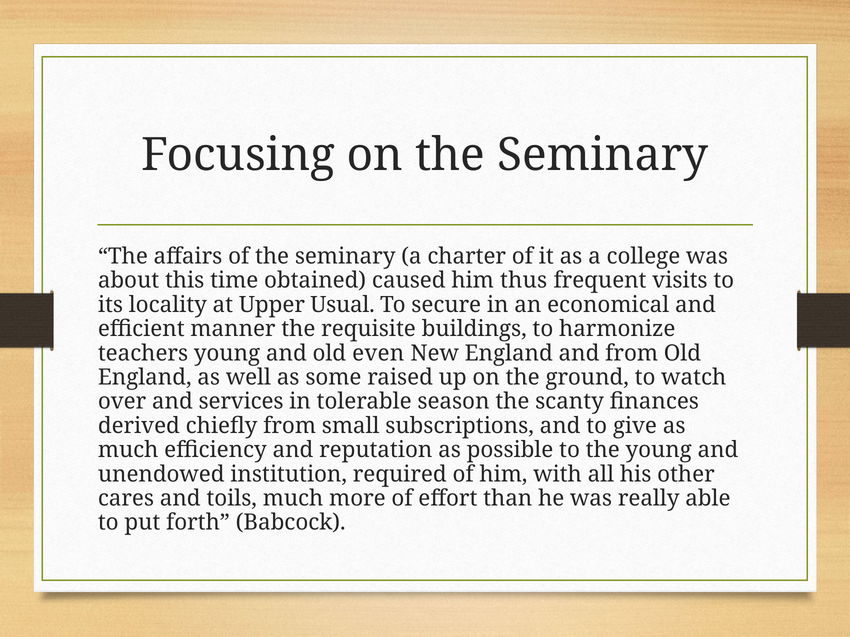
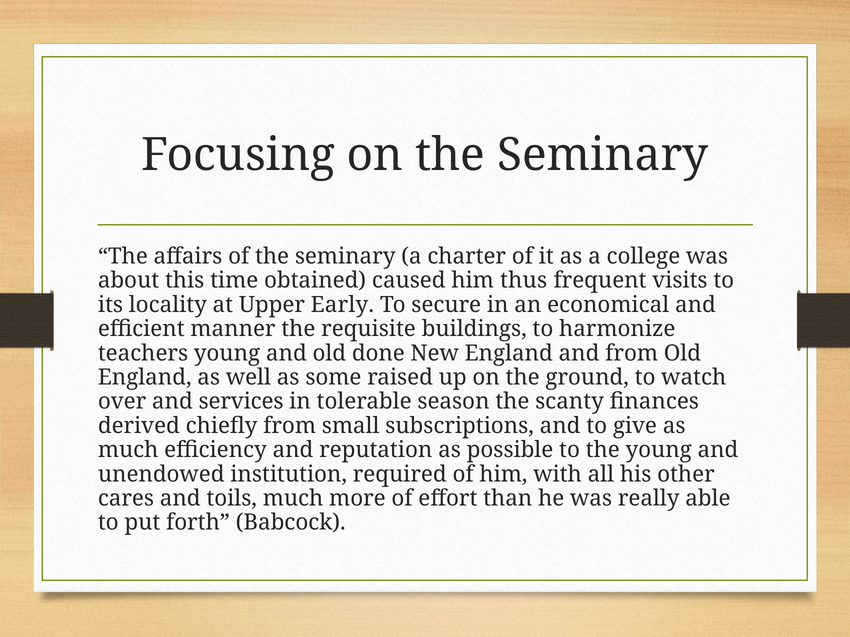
Usual: Usual -> Early
even: even -> done
